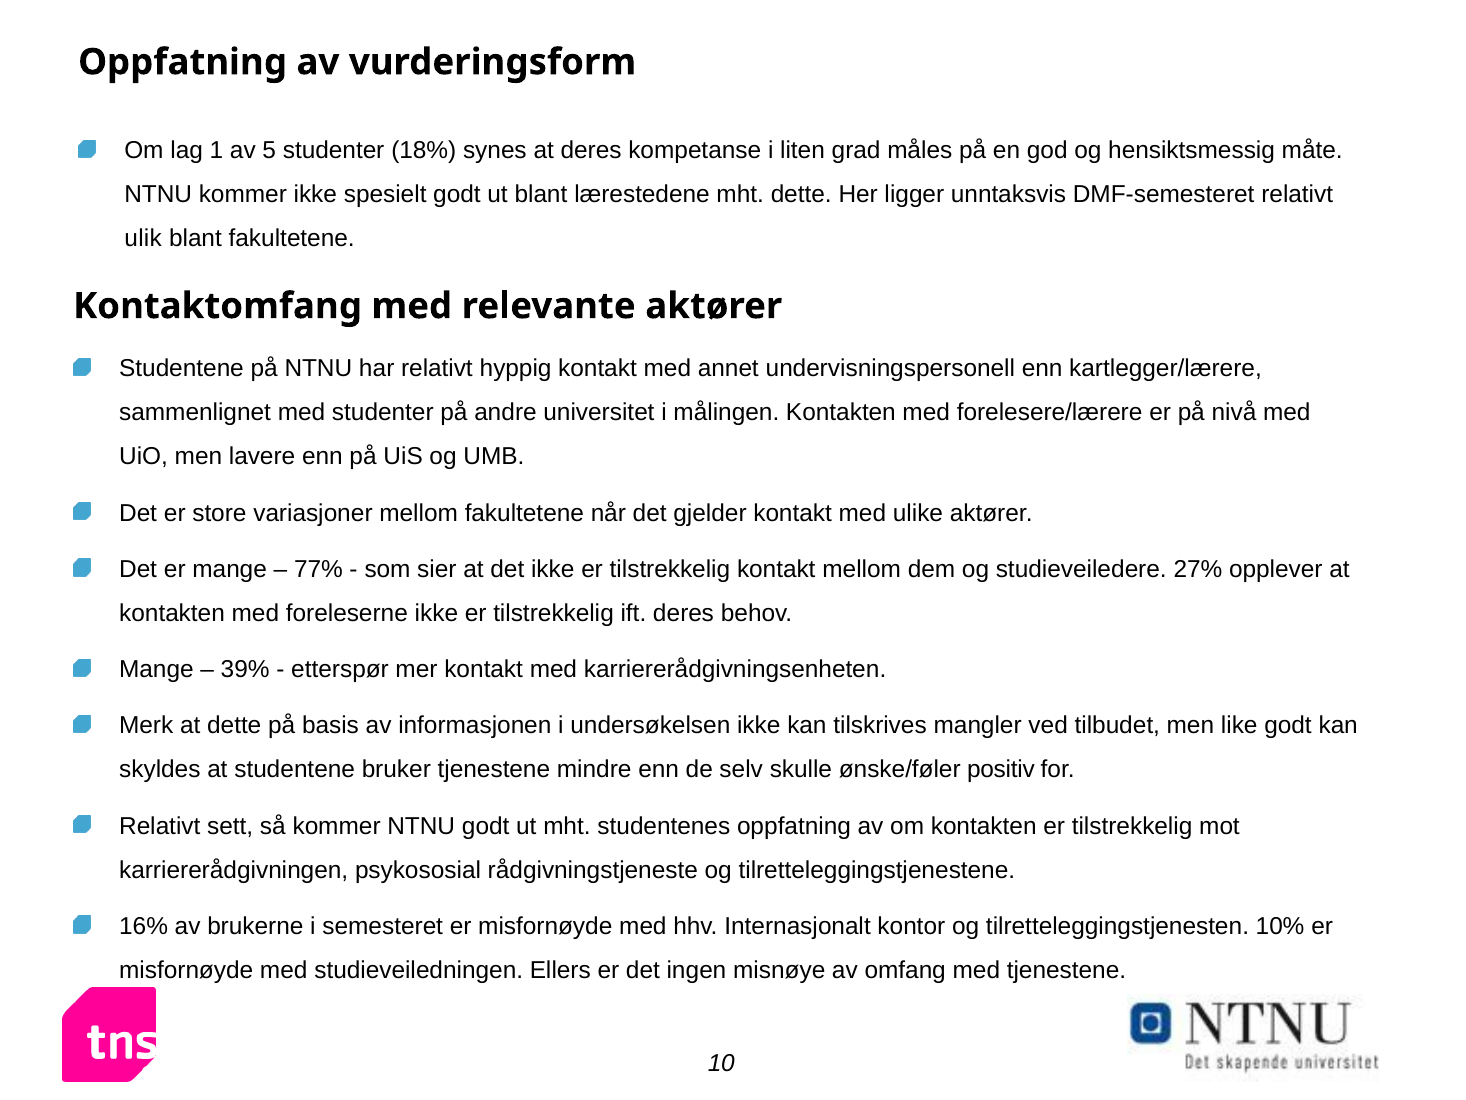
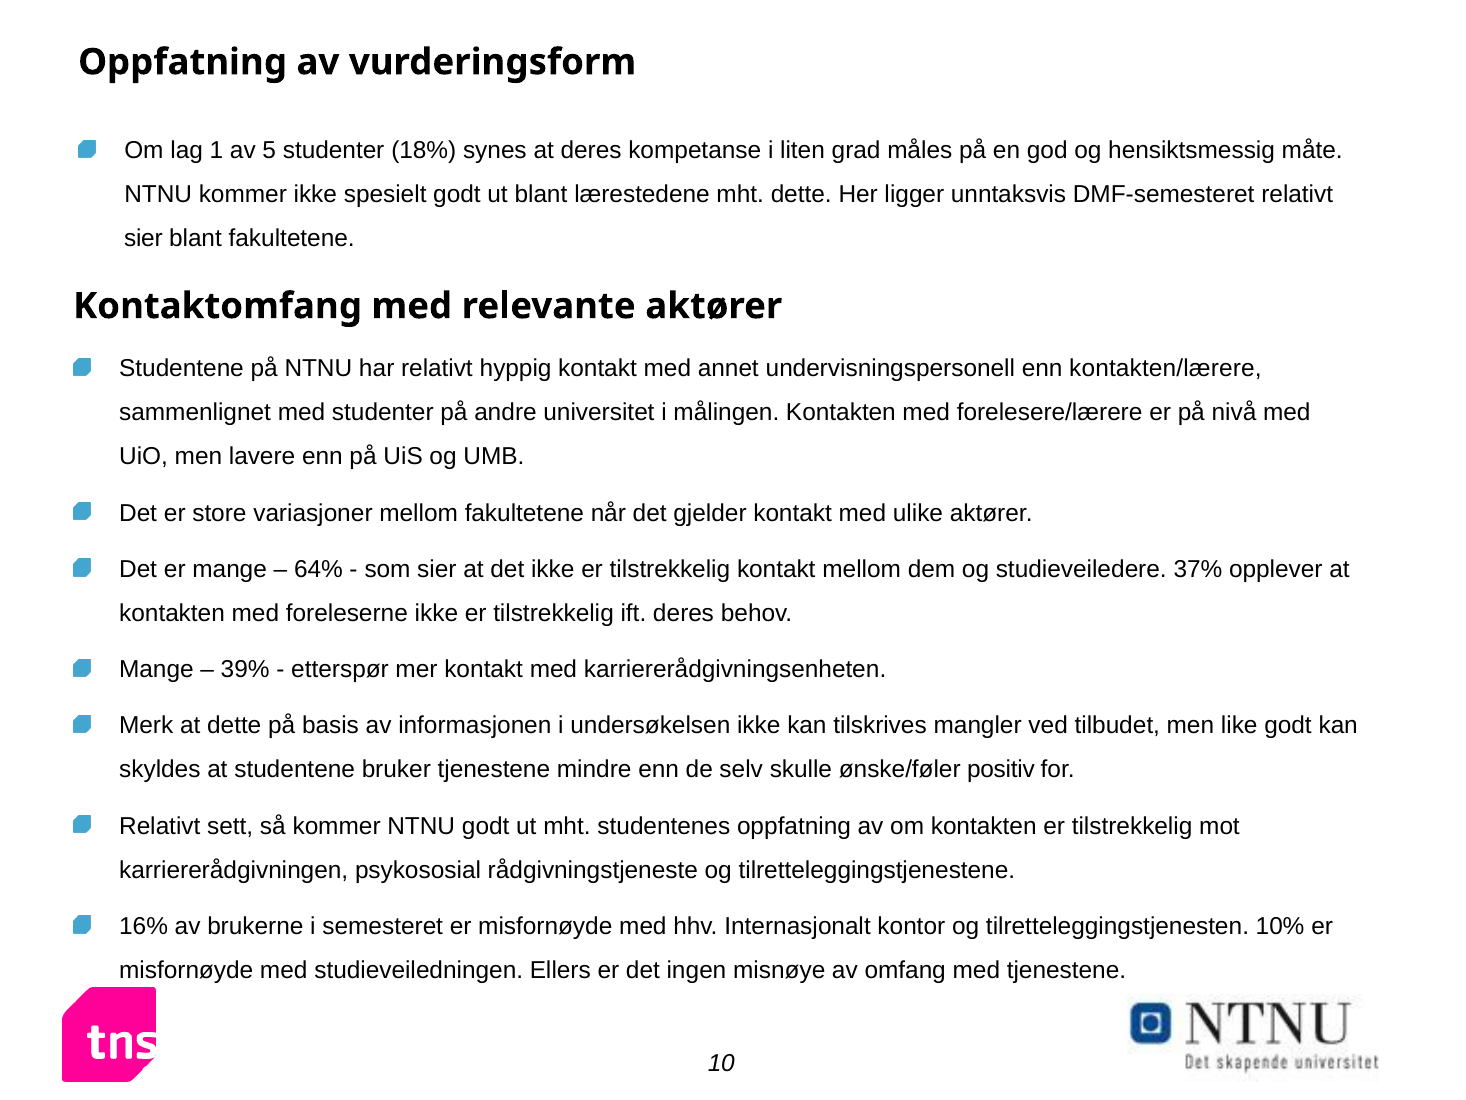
ulik at (143, 239): ulik -> sier
kartlegger/lærere: kartlegger/lærere -> kontakten/lærere
77%: 77% -> 64%
27%: 27% -> 37%
